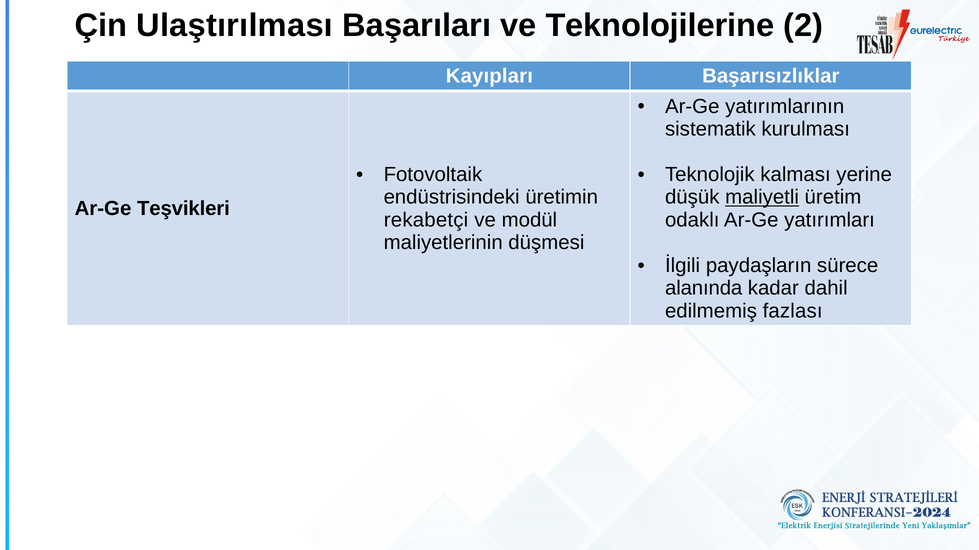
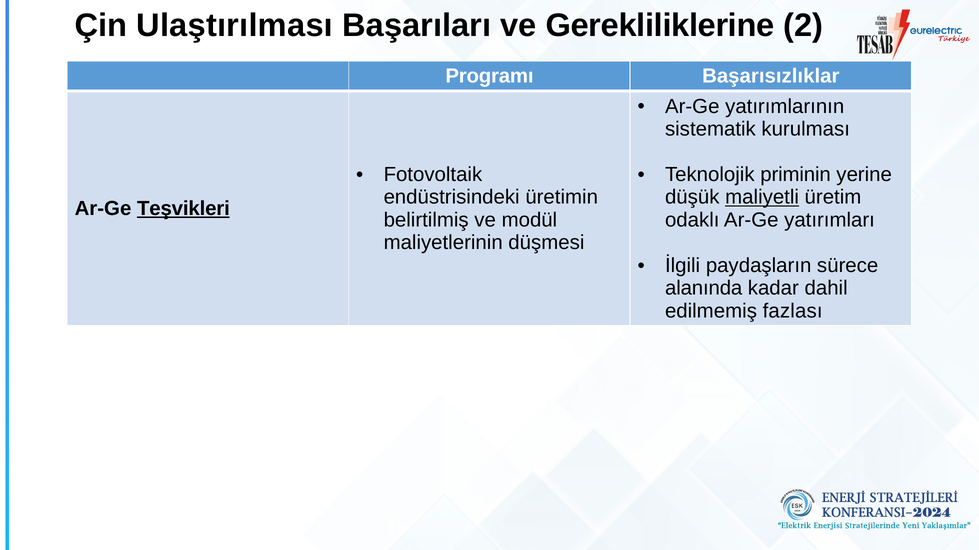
Teknolojilerine: Teknolojilerine -> Gerekliliklerine
Kayıpları: Kayıpları -> Programı
kalması: kalması -> priminin
Teşvikleri underline: none -> present
rekabetçi: rekabetçi -> belirtilmiş
